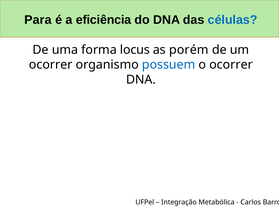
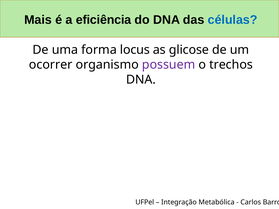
Para: Para -> Mais
porém: porém -> glicose
possuem colour: blue -> purple
o ocorrer: ocorrer -> trechos
